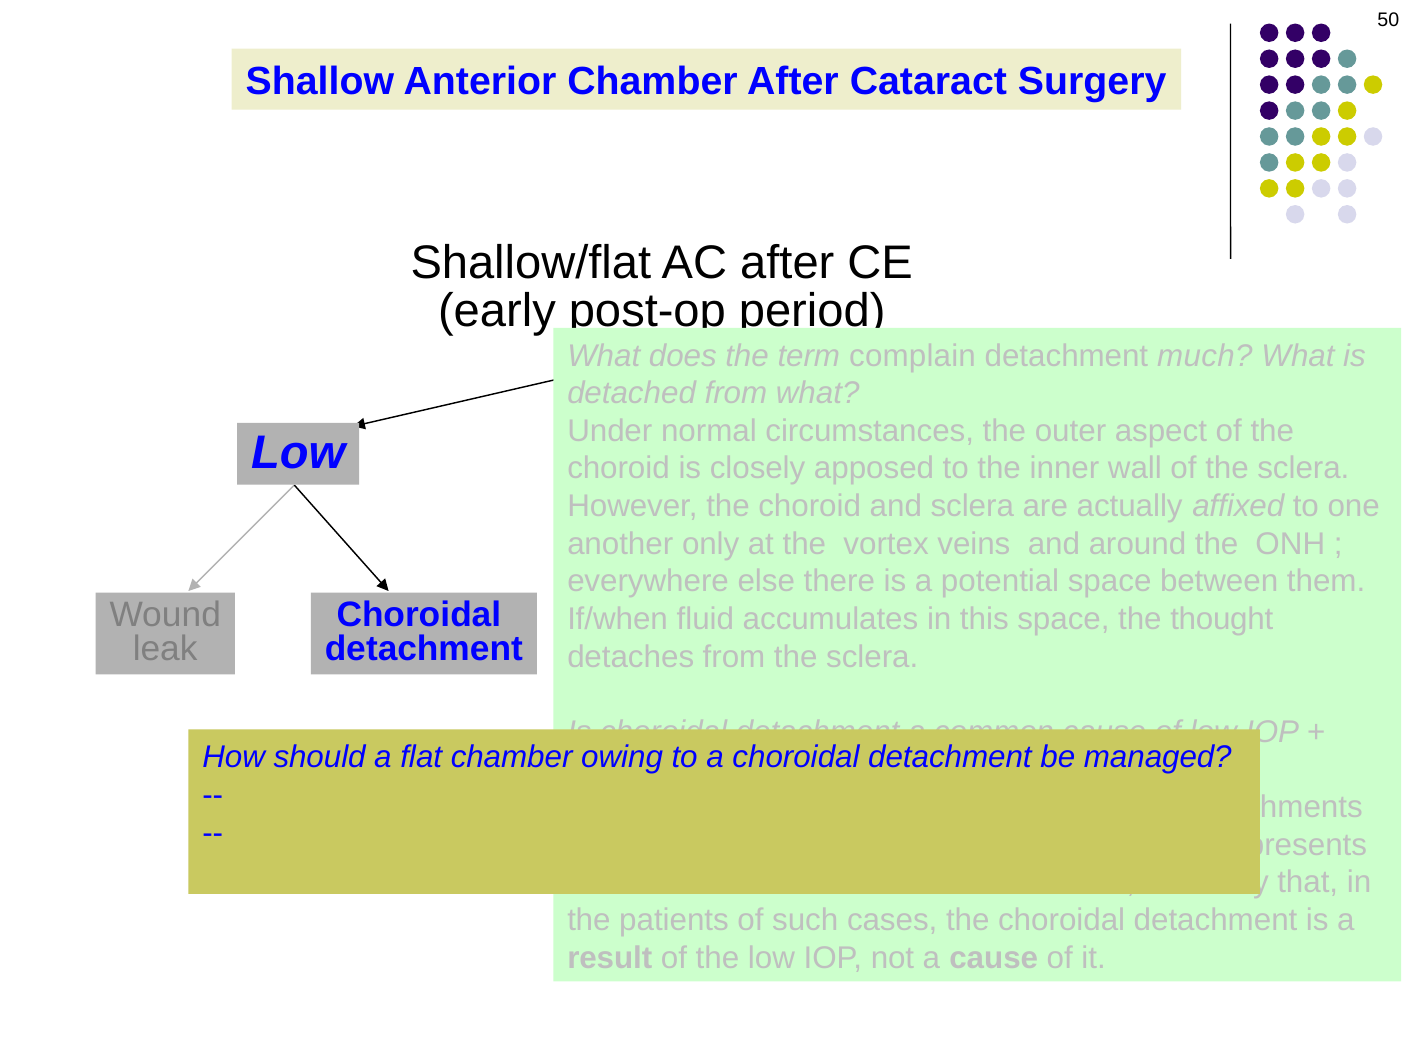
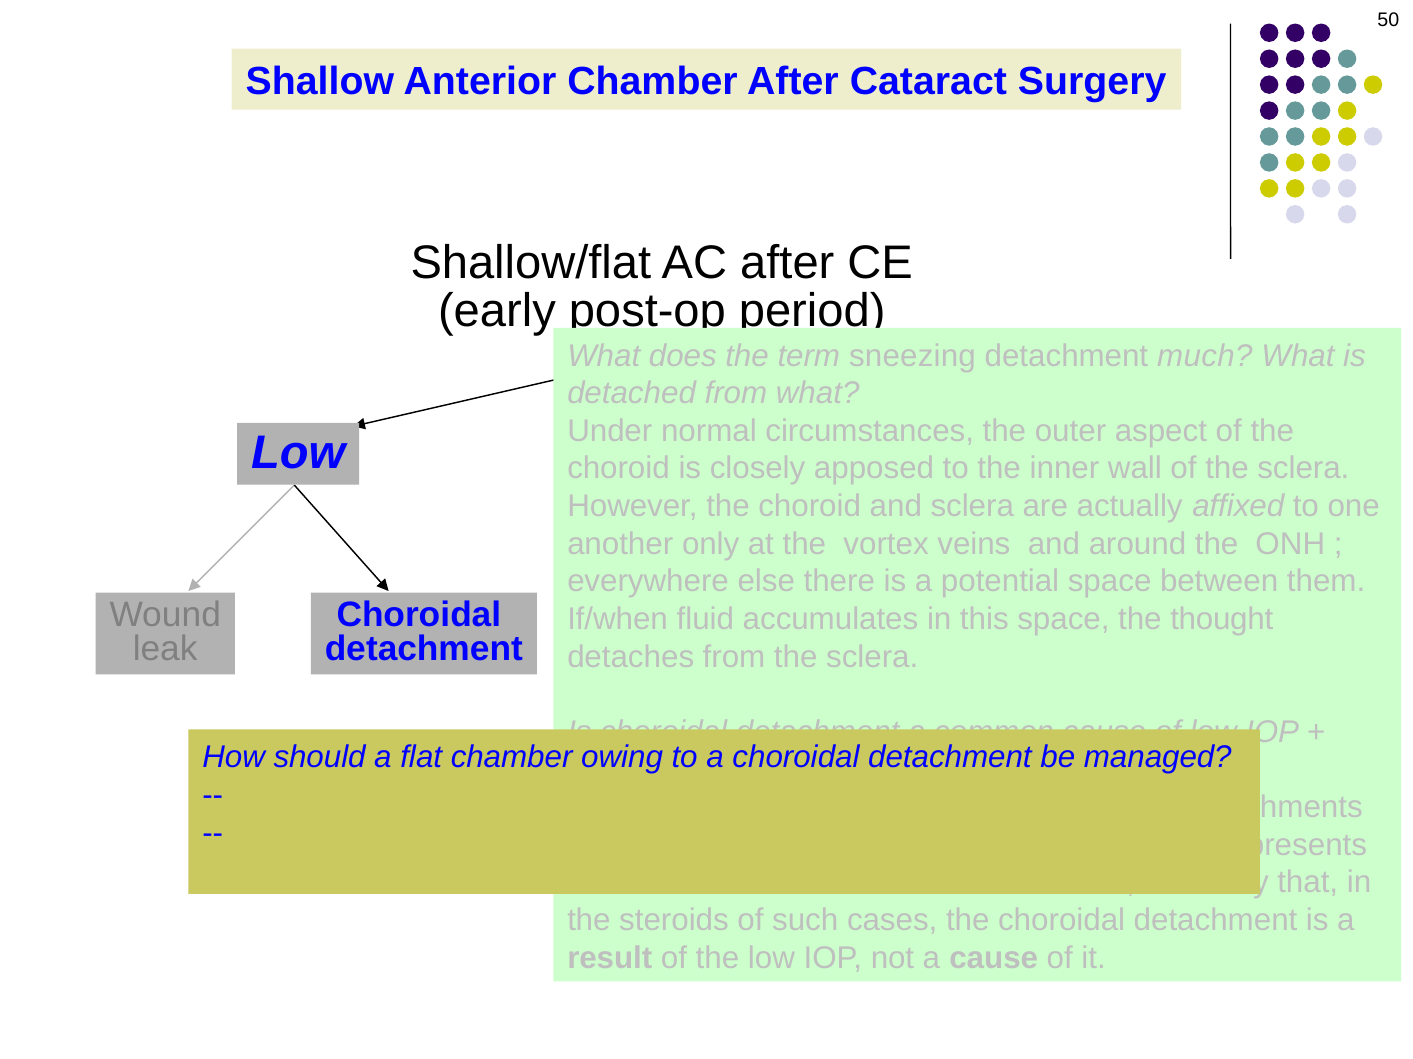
complain: complain -> sneezing
patients: patients -> steroids
